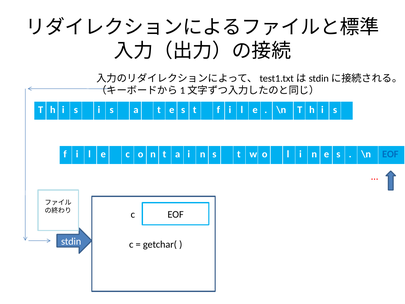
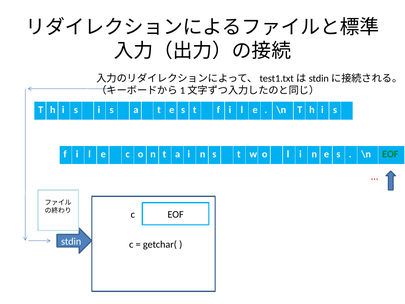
EOF at (390, 154) colour: blue -> green
